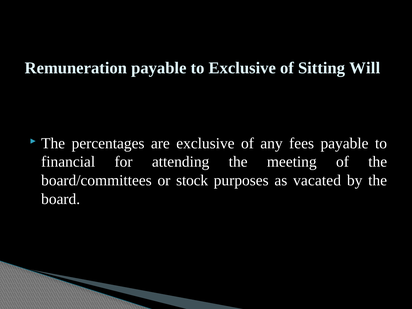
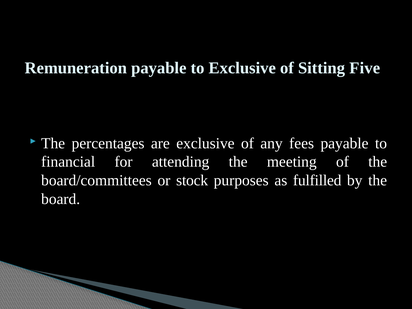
Will: Will -> Five
vacated: vacated -> fulfilled
